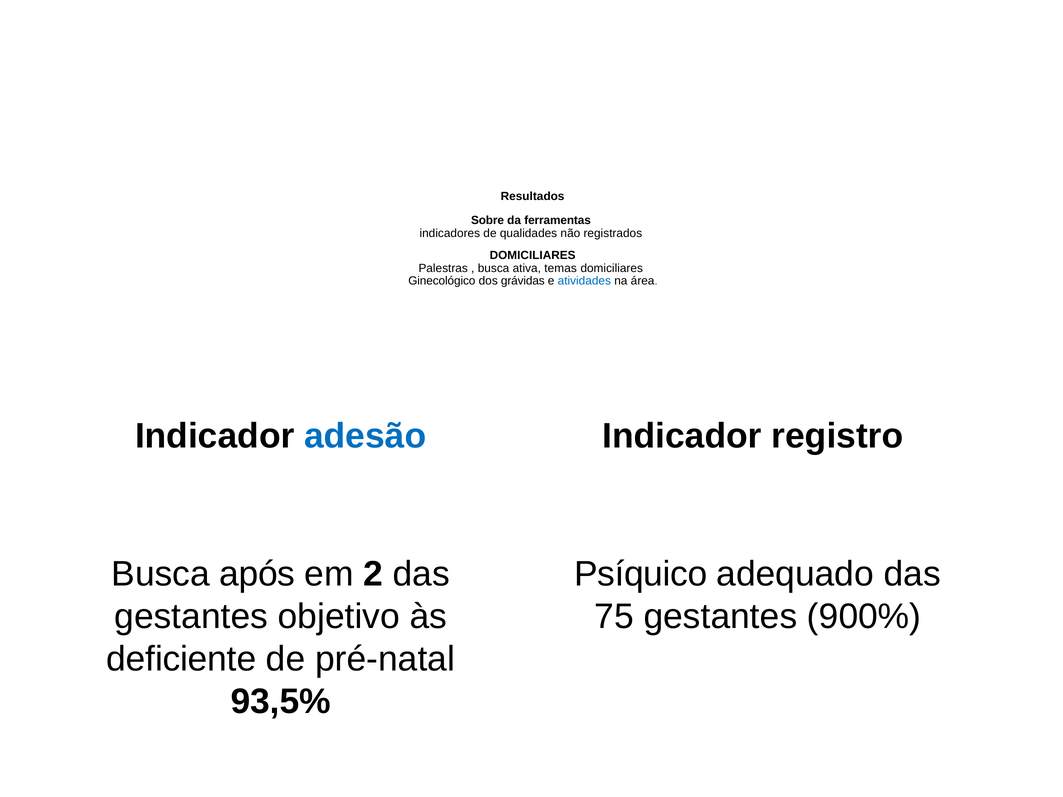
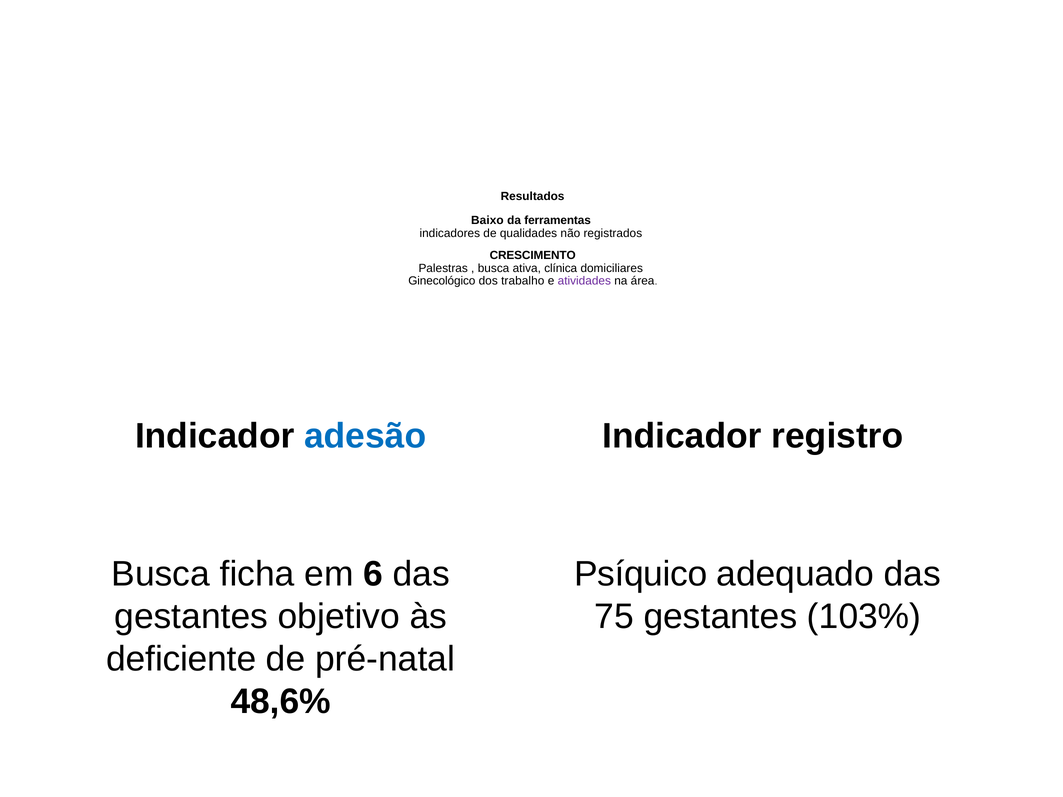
Sobre: Sobre -> Baixo
DOMICILIARES at (533, 256): DOMICILIARES -> CRESCIMENTO
temas: temas -> clínica
grávidas: grávidas -> trabalho
atividades colour: blue -> purple
após: após -> ficha
2: 2 -> 6
900%: 900% -> 103%
93,5%: 93,5% -> 48,6%
